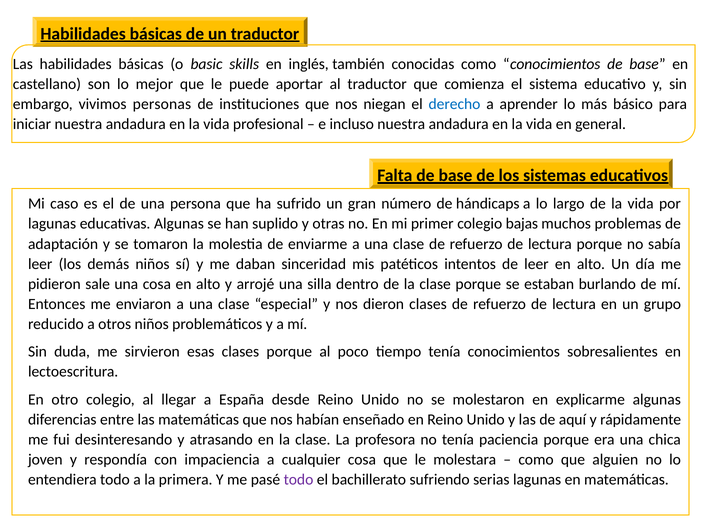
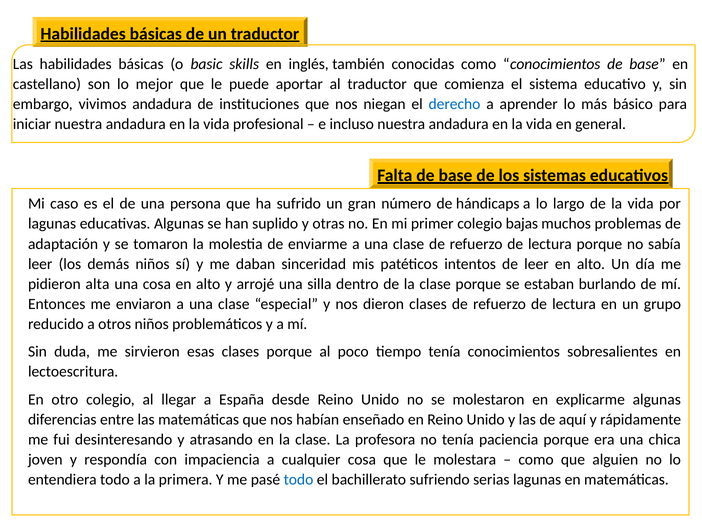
vivimos personas: personas -> andadura
sale: sale -> alta
todo at (298, 479) colour: purple -> blue
